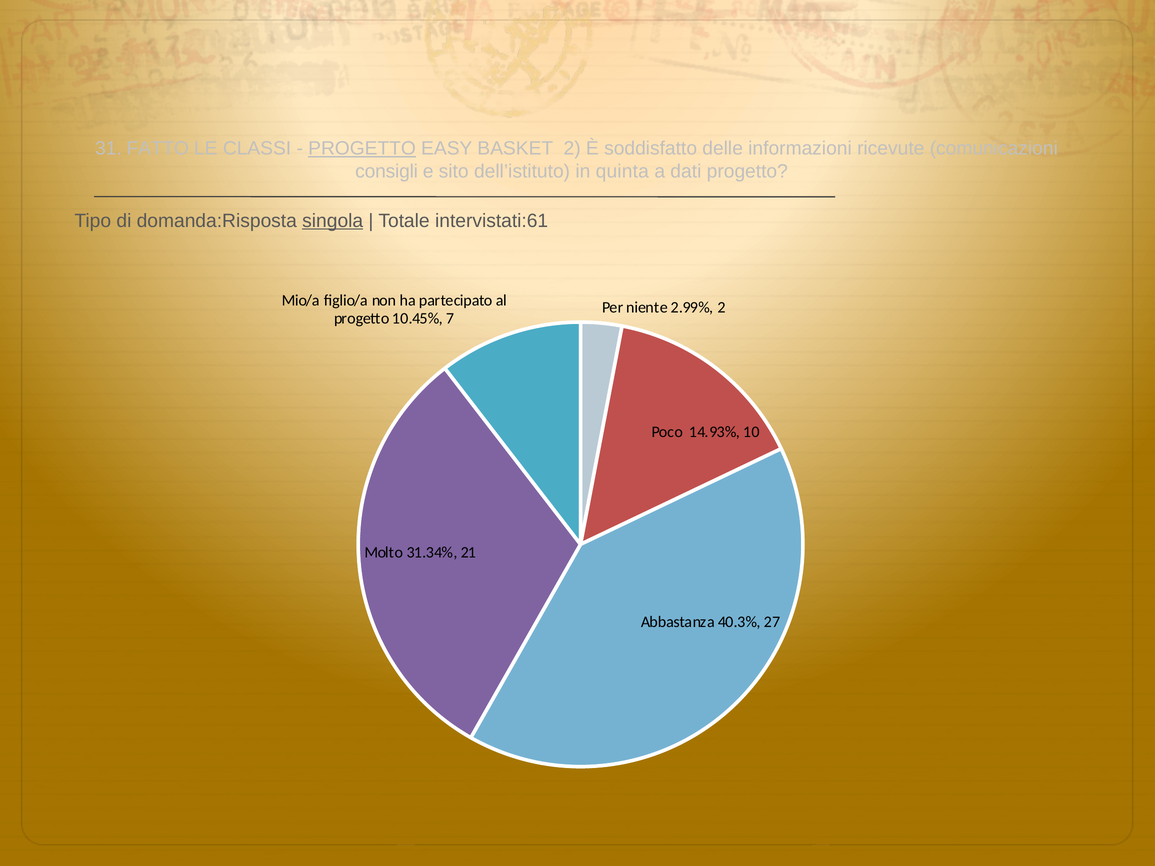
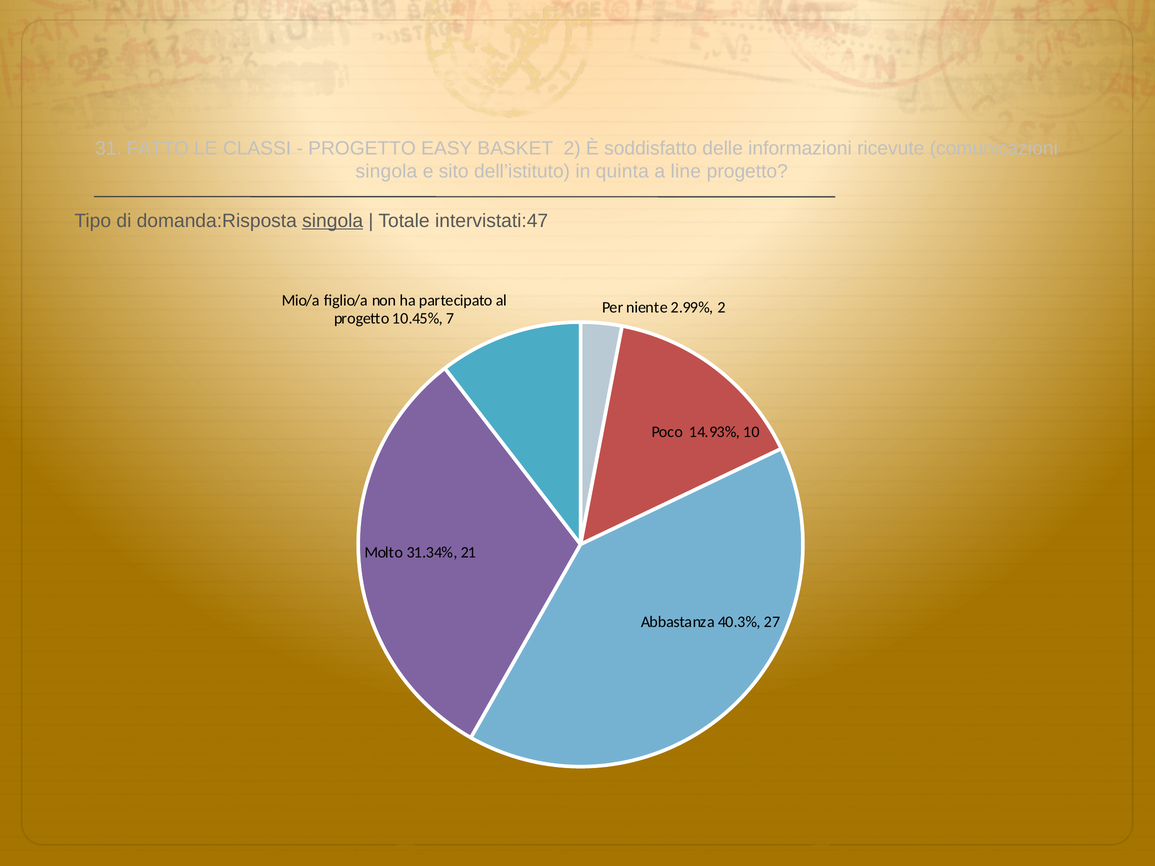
PROGETTO at (362, 149) underline: present -> none
consigli at (387, 172): consigli -> singola
dati: dati -> line
intervistati:61: intervistati:61 -> intervistati:47
